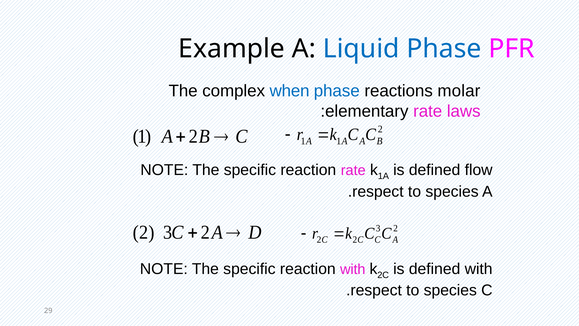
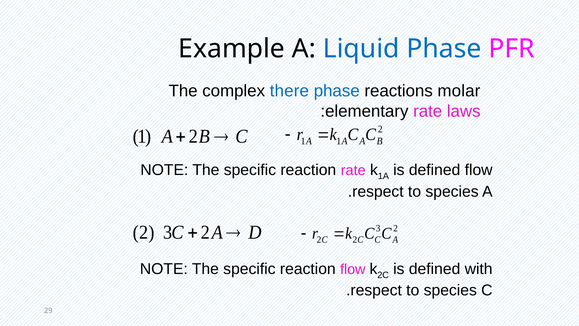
when: when -> there
reaction with: with -> flow
